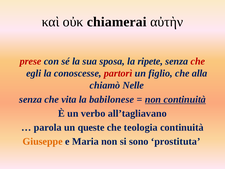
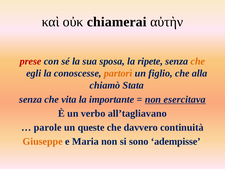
che at (198, 61) colour: red -> orange
partorì colour: red -> orange
Nelle: Nelle -> Stata
babilonese: babilonese -> importante
non continuità: continuità -> esercitava
parola: parola -> parole
teologia: teologia -> davvero
prostituta: prostituta -> adempisse
